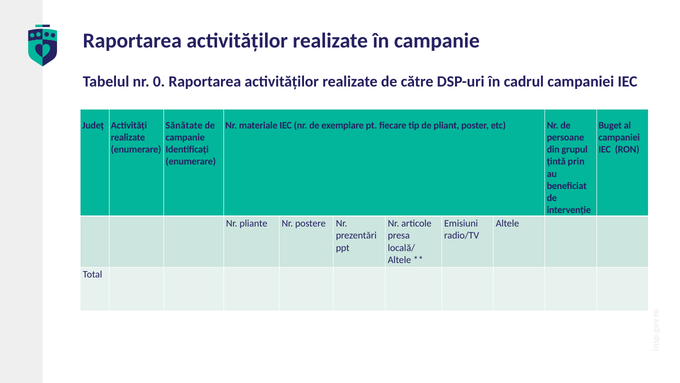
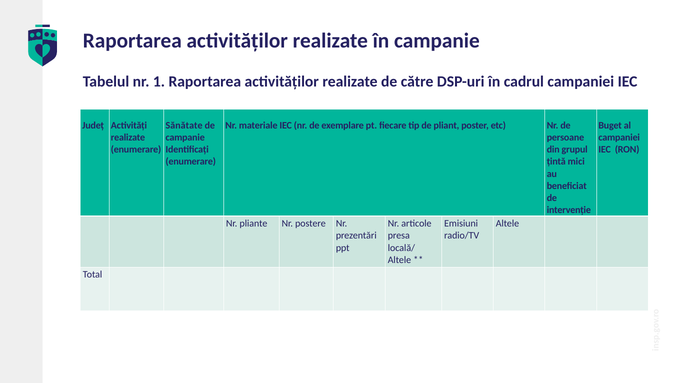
0: 0 -> 1
prin: prin -> mici
